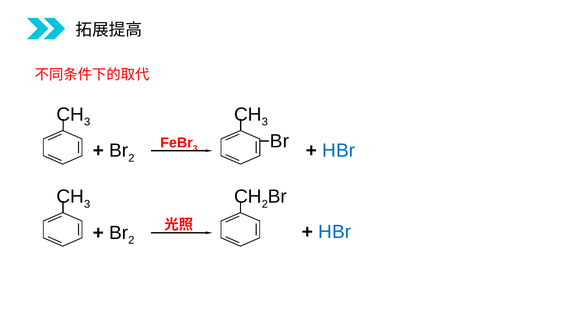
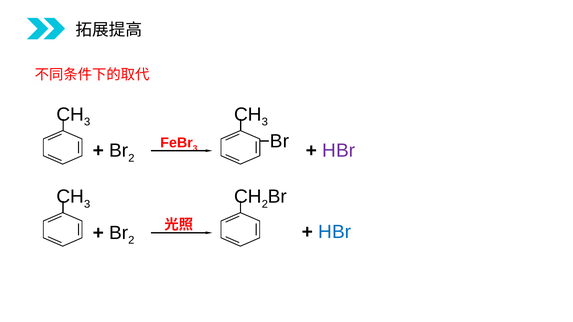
HBr at (339, 151) colour: blue -> purple
